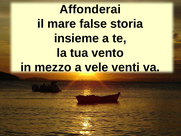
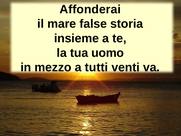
vento: vento -> uomo
vele: vele -> tutti
